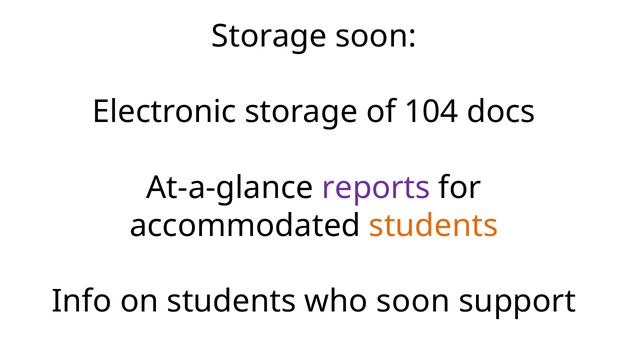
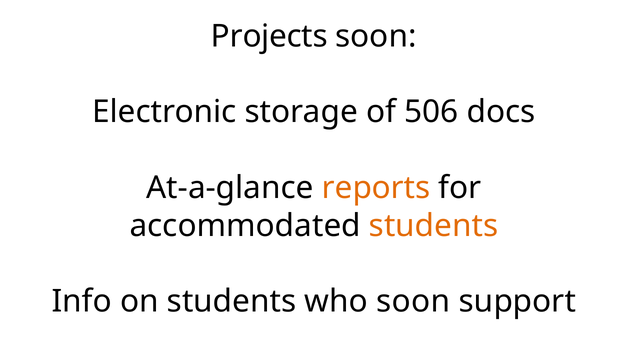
Storage at (269, 36): Storage -> Projects
104: 104 -> 506
reports colour: purple -> orange
